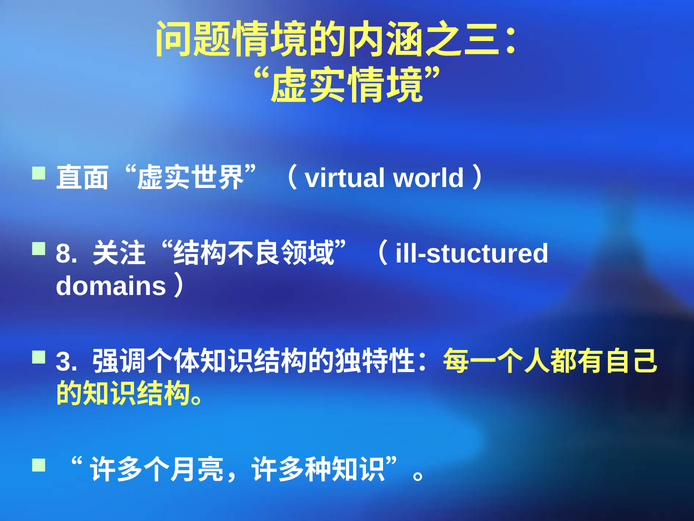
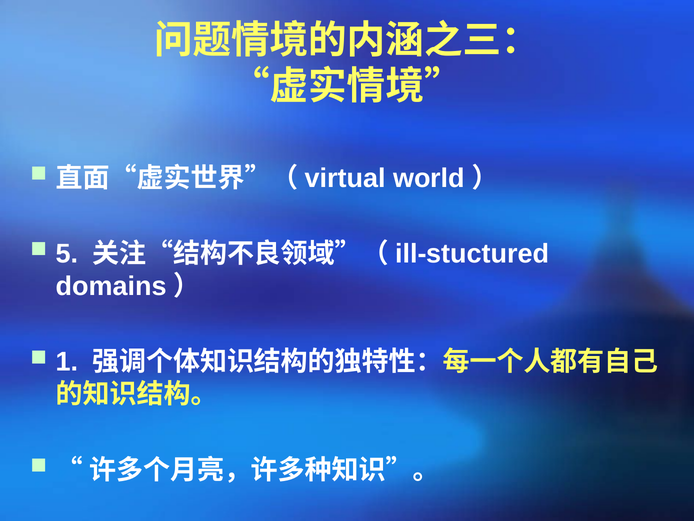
8: 8 -> 5
3: 3 -> 1
